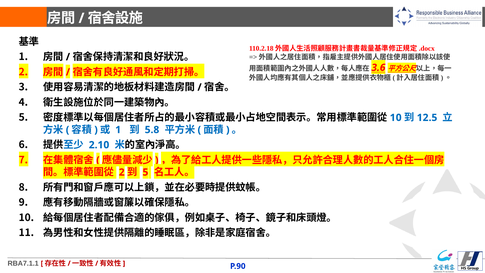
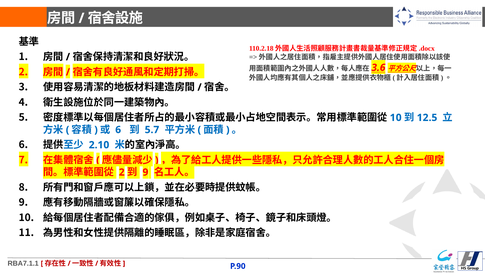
1 at (118, 130): 1 -> 6
5.8: 5.8 -> 5.7
5 at (145, 172): 5 -> 9
